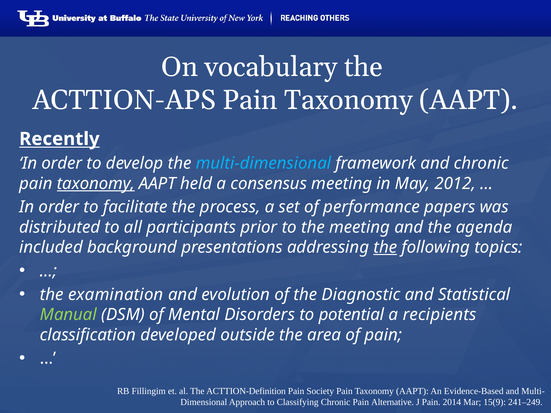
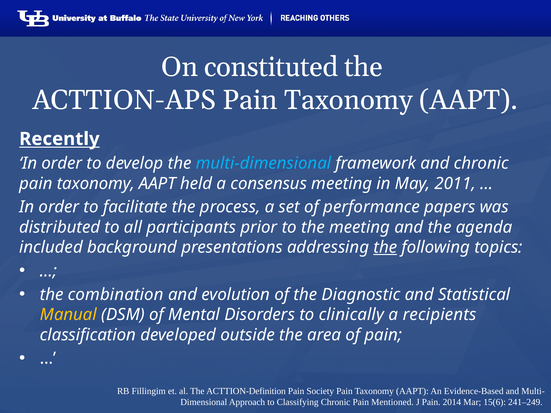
vocabulary: vocabulary -> constituted
taxonomy at (96, 184) underline: present -> none
2012: 2012 -> 2011
examination: examination -> combination
Manual colour: light green -> yellow
potential: potential -> clinically
Alternative: Alternative -> Mentioned
15(9: 15(9 -> 15(6
